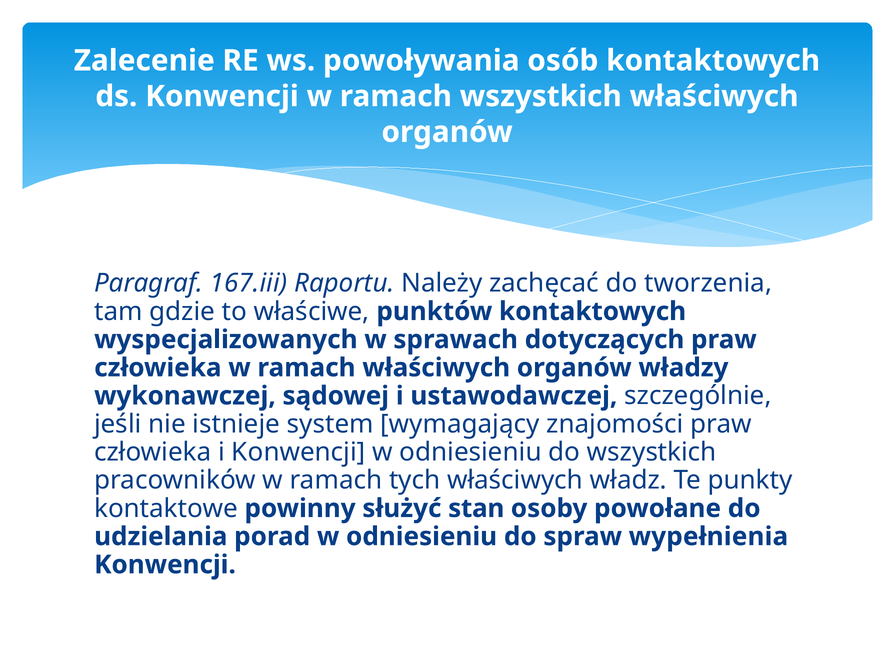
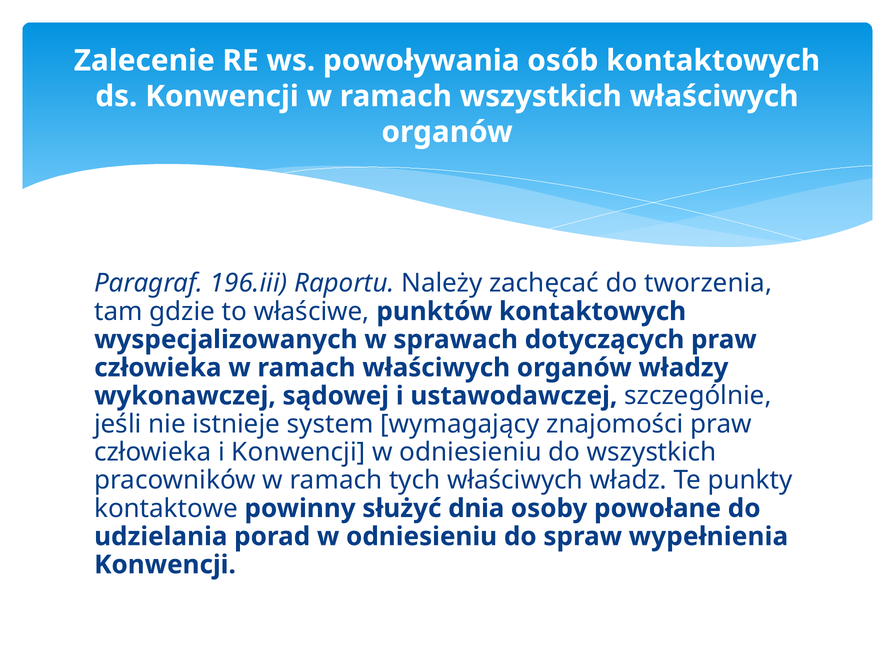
167.iii: 167.iii -> 196.iii
stan: stan -> dnia
